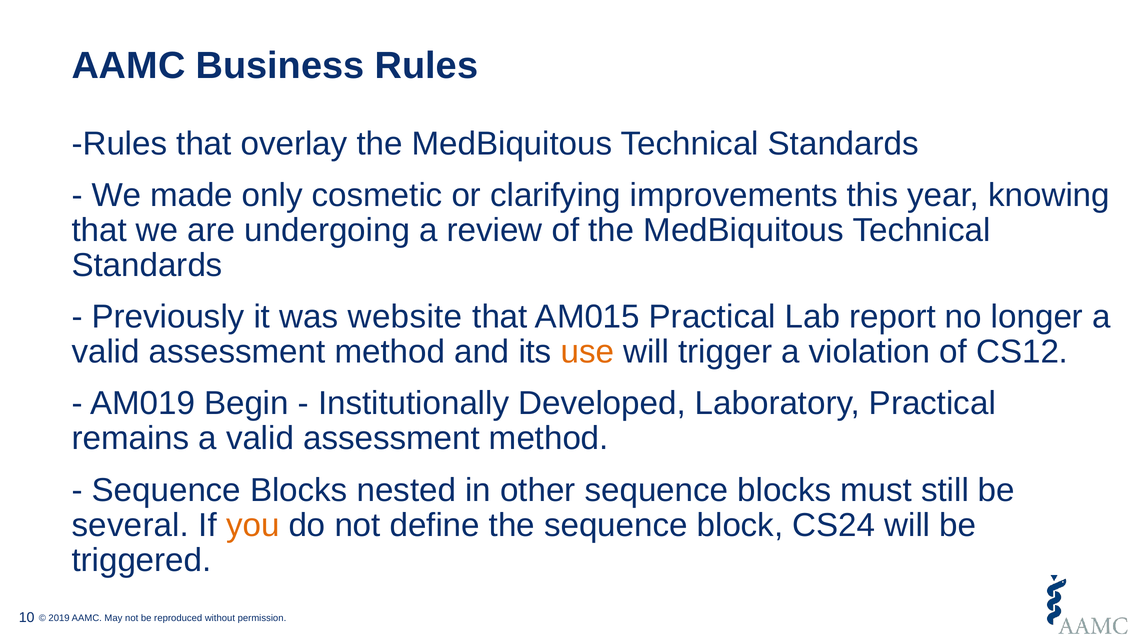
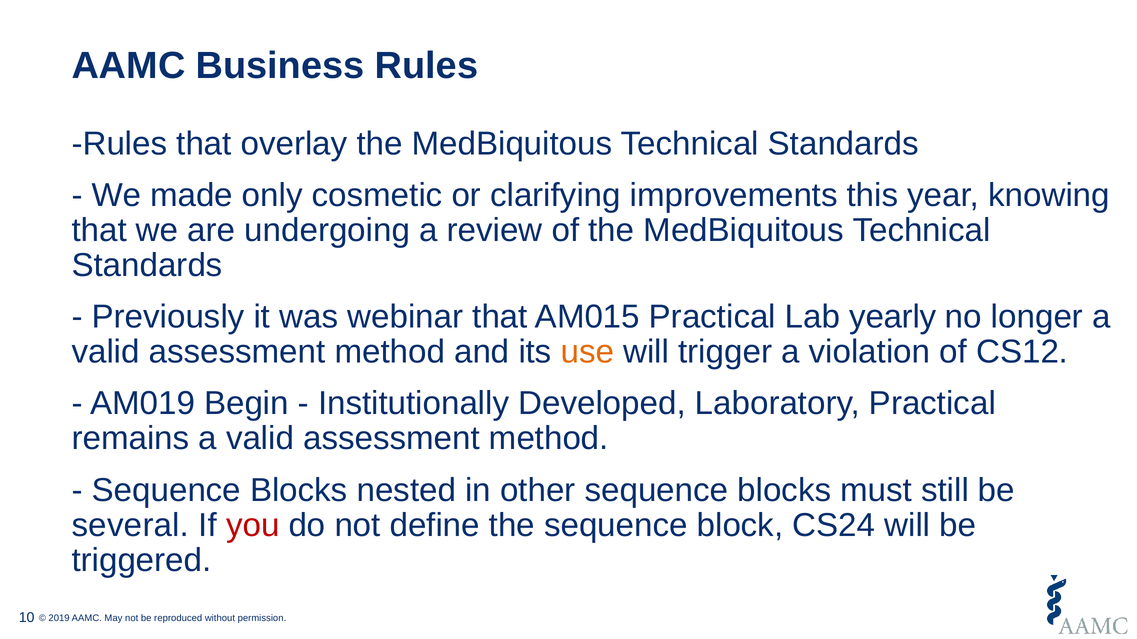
website: website -> webinar
report: report -> yearly
you colour: orange -> red
